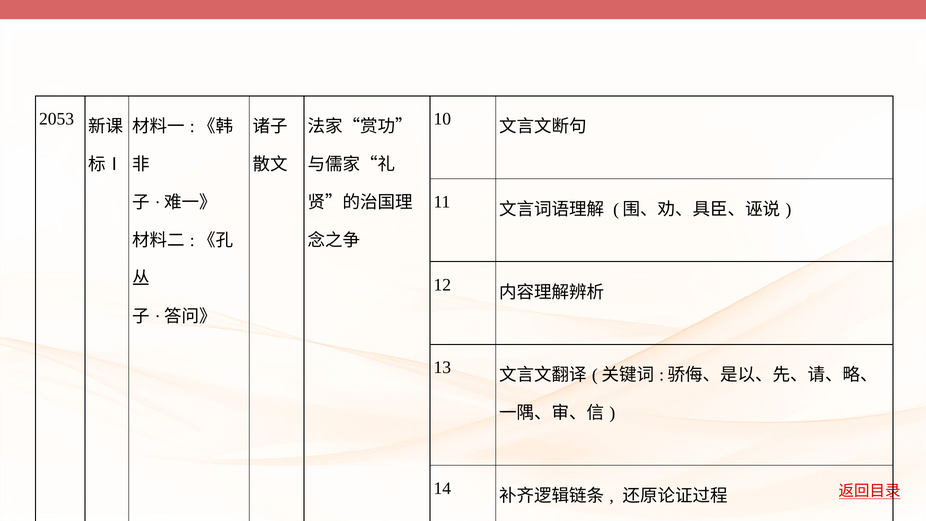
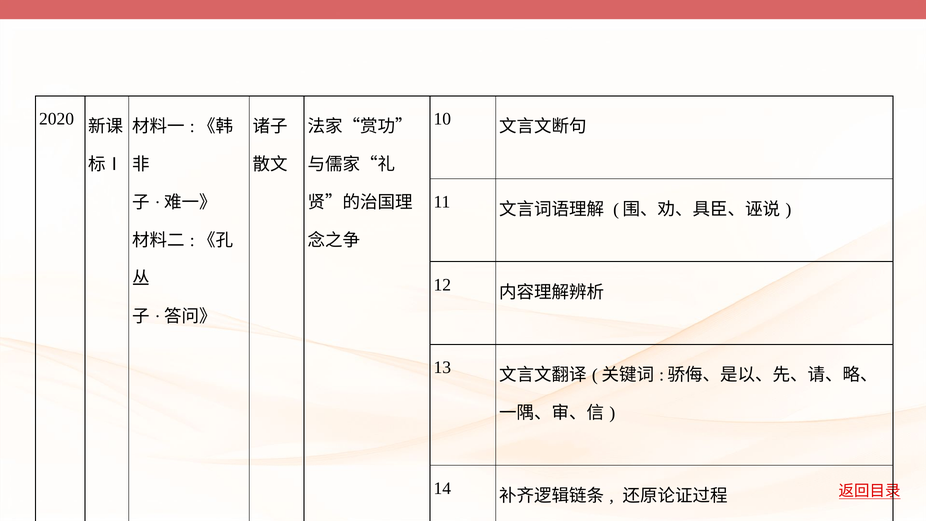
2053: 2053 -> 2020
